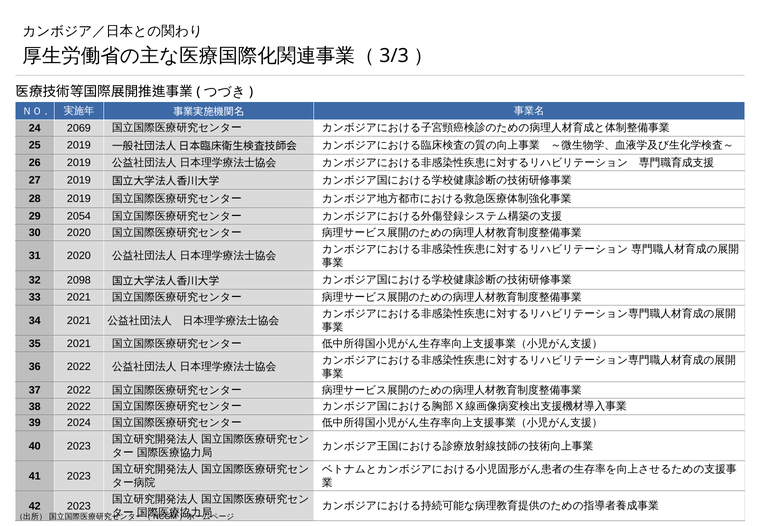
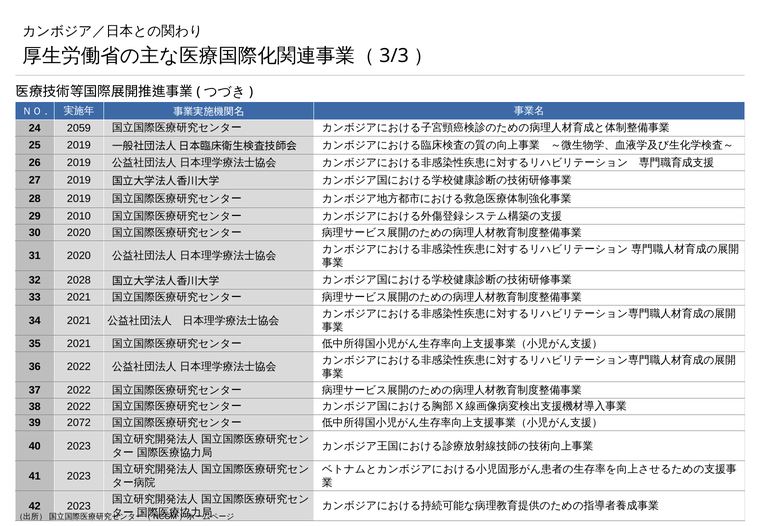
2069: 2069 -> 2059
2054: 2054 -> 2010
2098: 2098 -> 2028
2024: 2024 -> 2072
